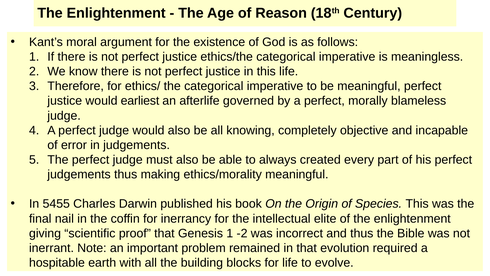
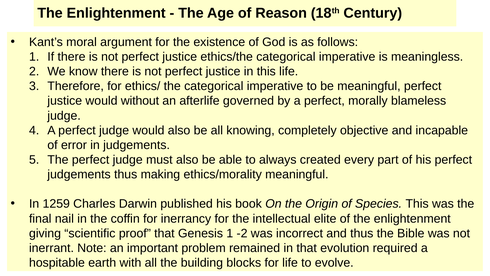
earliest: earliest -> without
5455: 5455 -> 1259
